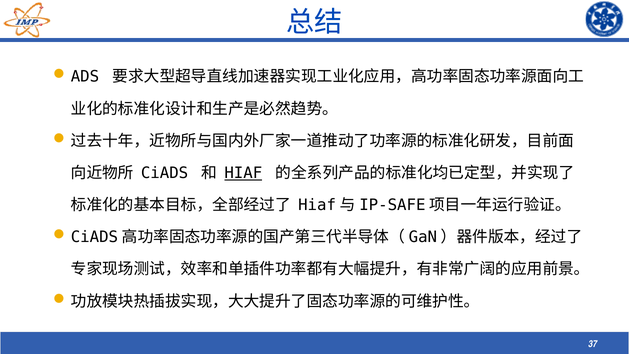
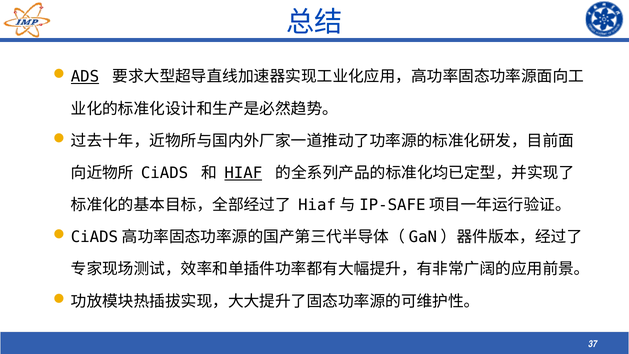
ADS underline: none -> present
